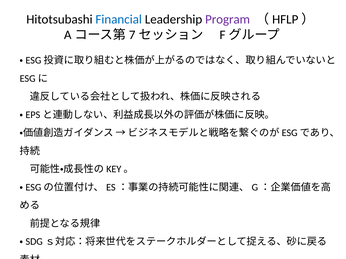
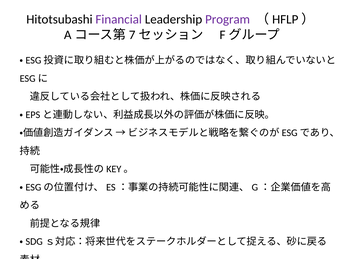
Financial colour: blue -> purple
